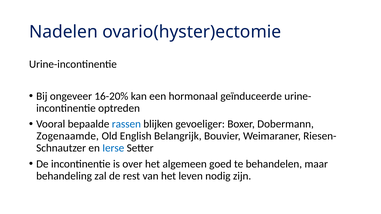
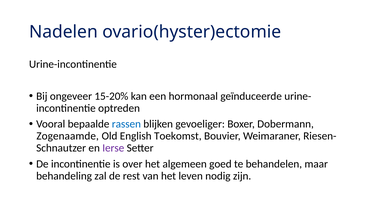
16-20%: 16-20% -> 15-20%
Belangrijk: Belangrijk -> Toekomst
Ierse colour: blue -> purple
